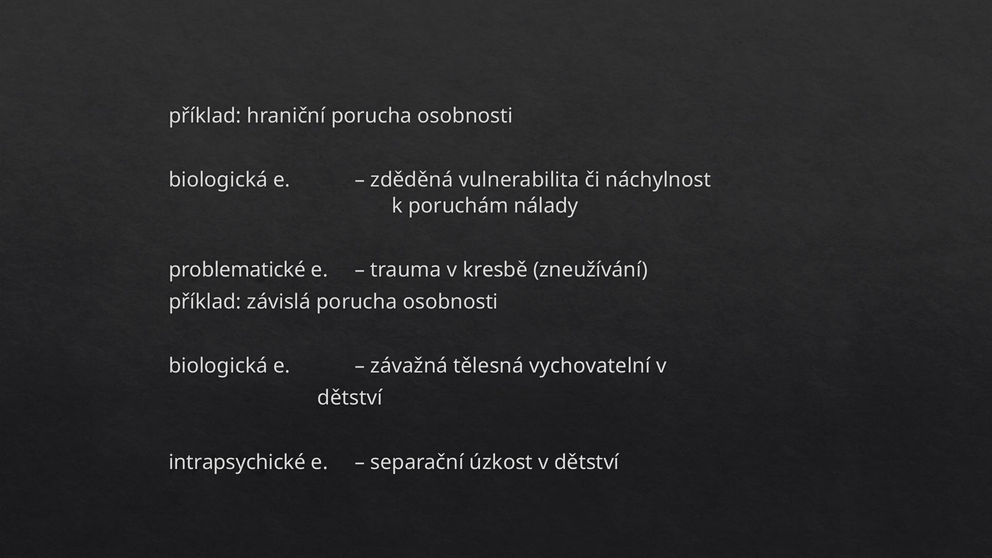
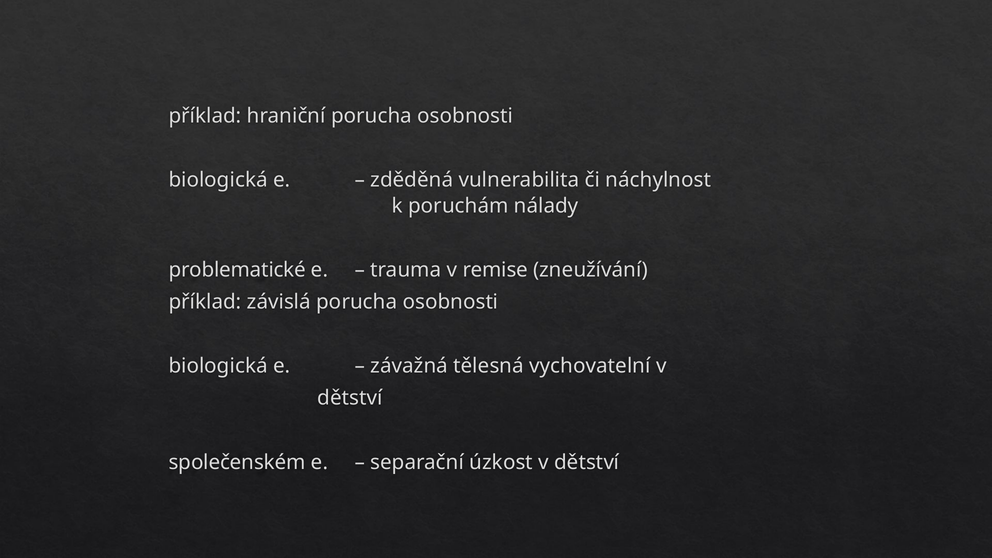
kresbě: kresbě -> remise
intrapsychické: intrapsychické -> společenském
